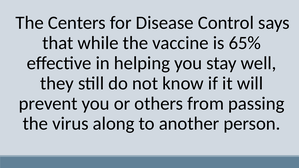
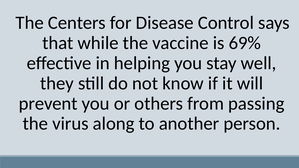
65%: 65% -> 69%
